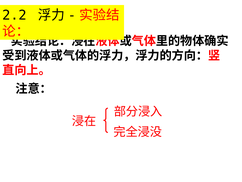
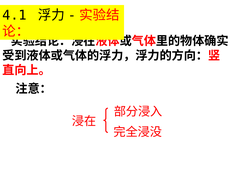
2.2: 2.2 -> 4.1
